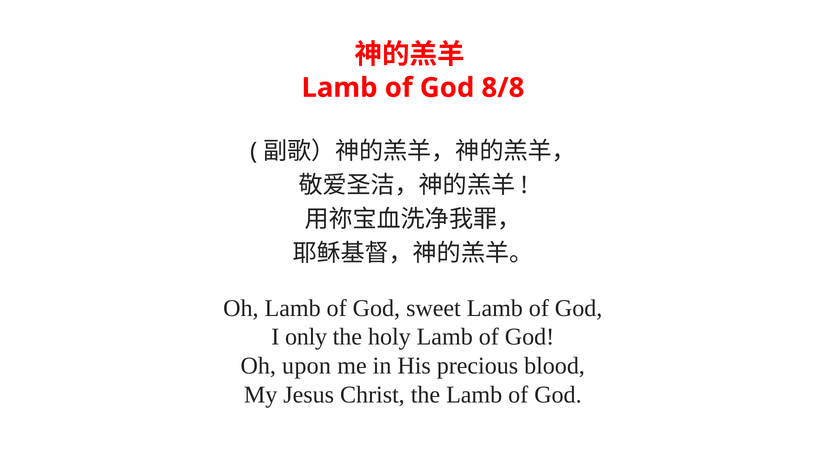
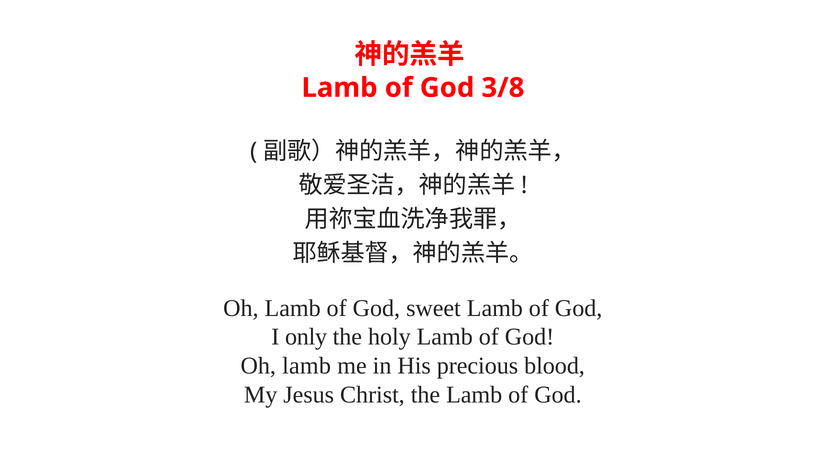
8/8: 8/8 -> 3/8
upon at (307, 366): upon -> lamb
